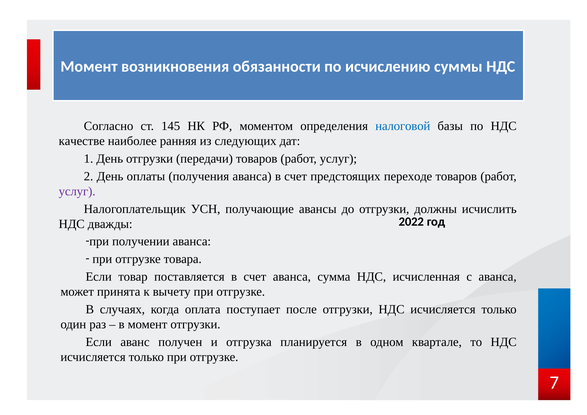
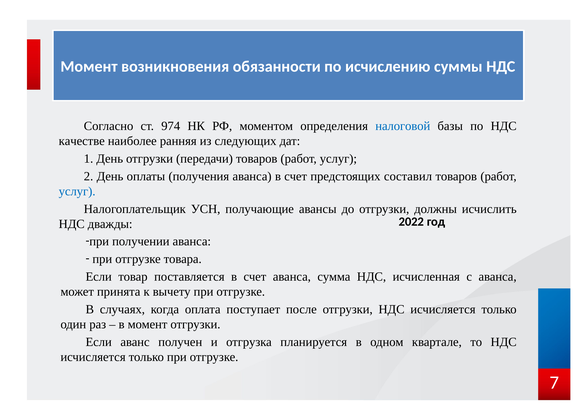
145: 145 -> 974
переходе: переходе -> составил
услуг at (77, 191) colour: purple -> blue
